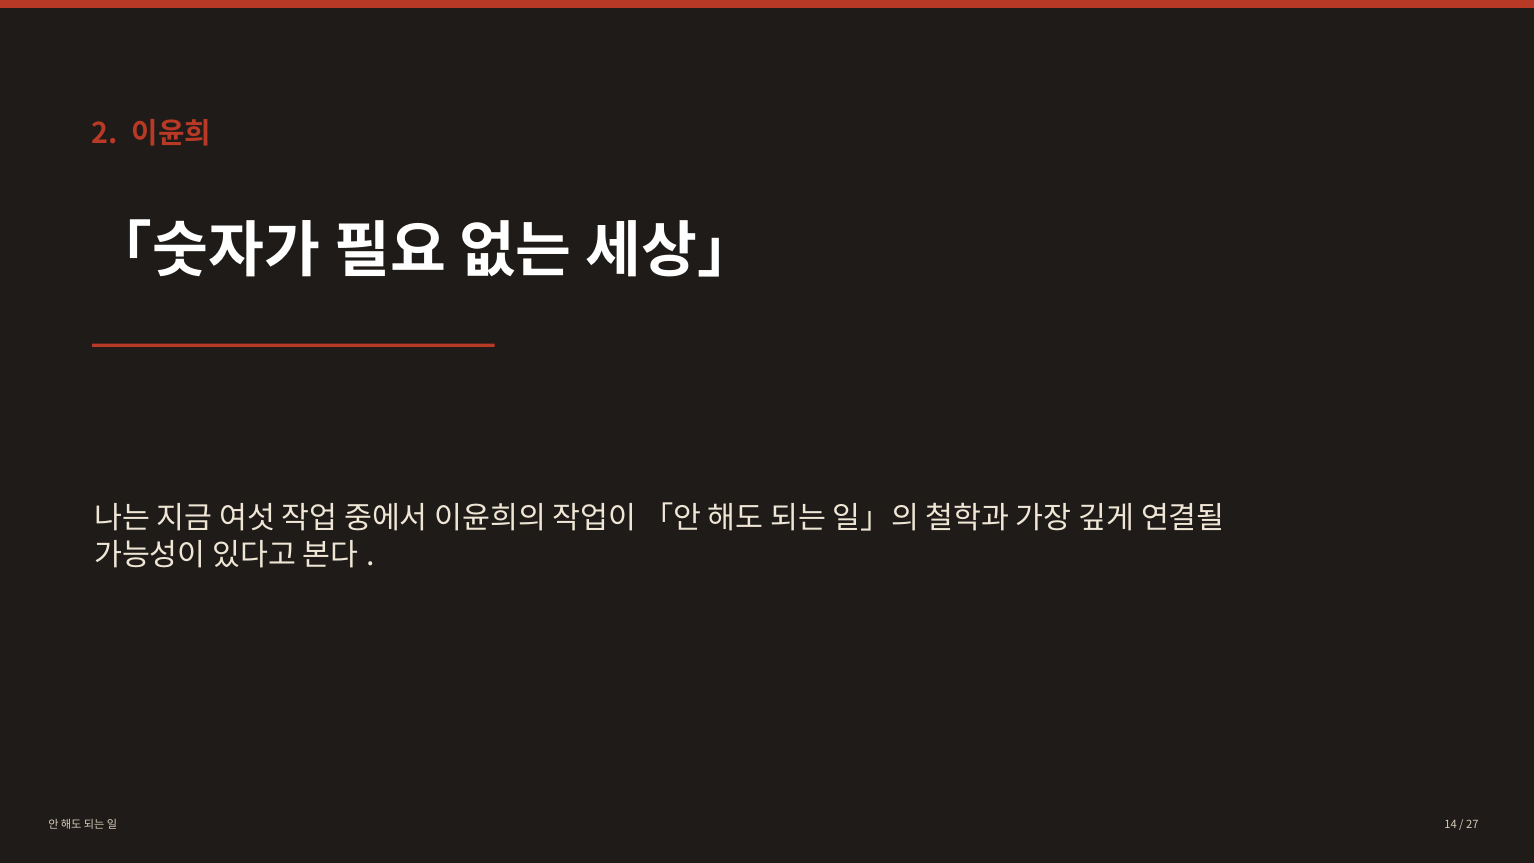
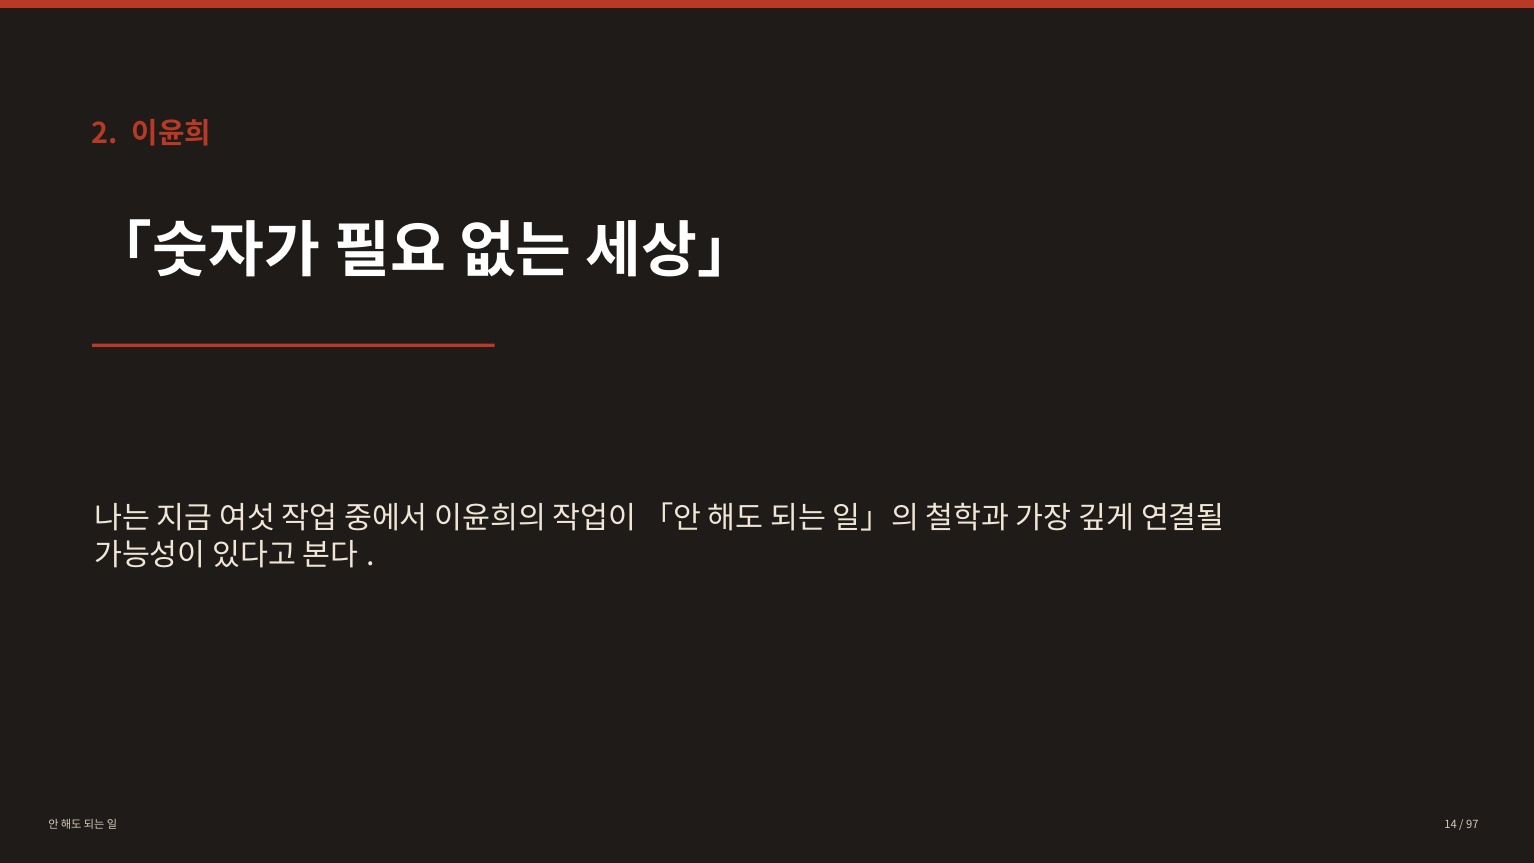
27: 27 -> 97
